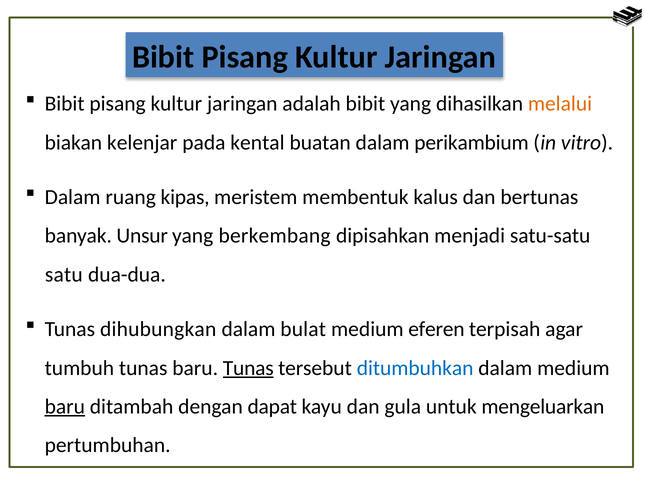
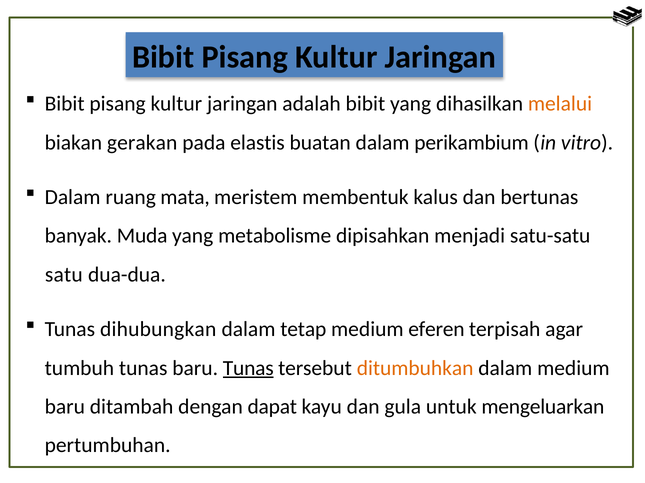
kelenjar: kelenjar -> gerakan
kental: kental -> elastis
kipas: kipas -> mata
Unsur: Unsur -> Muda
berkembang: berkembang -> metabolisme
bulat: bulat -> tetap
ditumbuhkan colour: blue -> orange
baru at (65, 407) underline: present -> none
